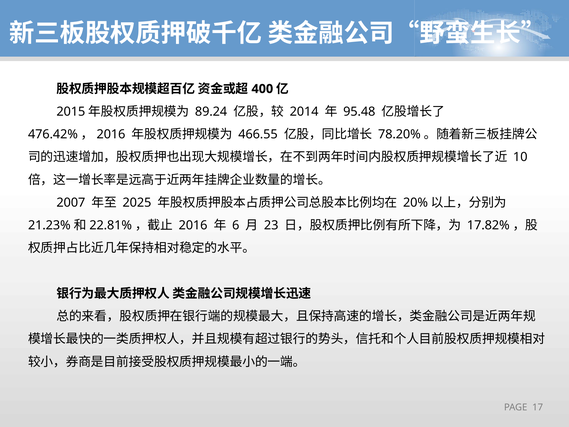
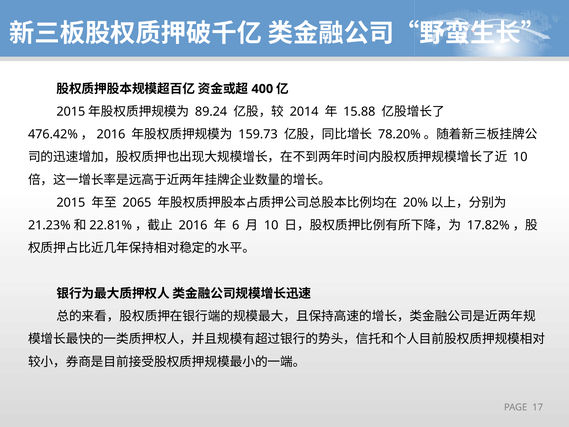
95.48: 95.48 -> 15.88
466.55: 466.55 -> 159.73
2007: 2007 -> 2015
2025: 2025 -> 2065
23 at (271, 225): 23 -> 10
